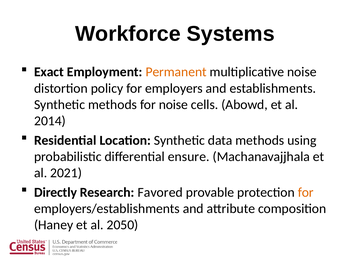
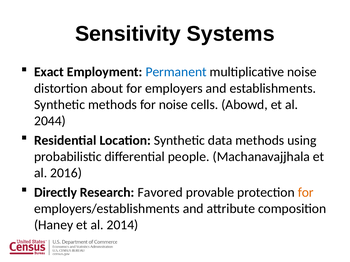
Workforce: Workforce -> Sensitivity
Permanent colour: orange -> blue
policy: policy -> about
2014: 2014 -> 2044
ensure: ensure -> people
2021: 2021 -> 2016
2050: 2050 -> 2014
